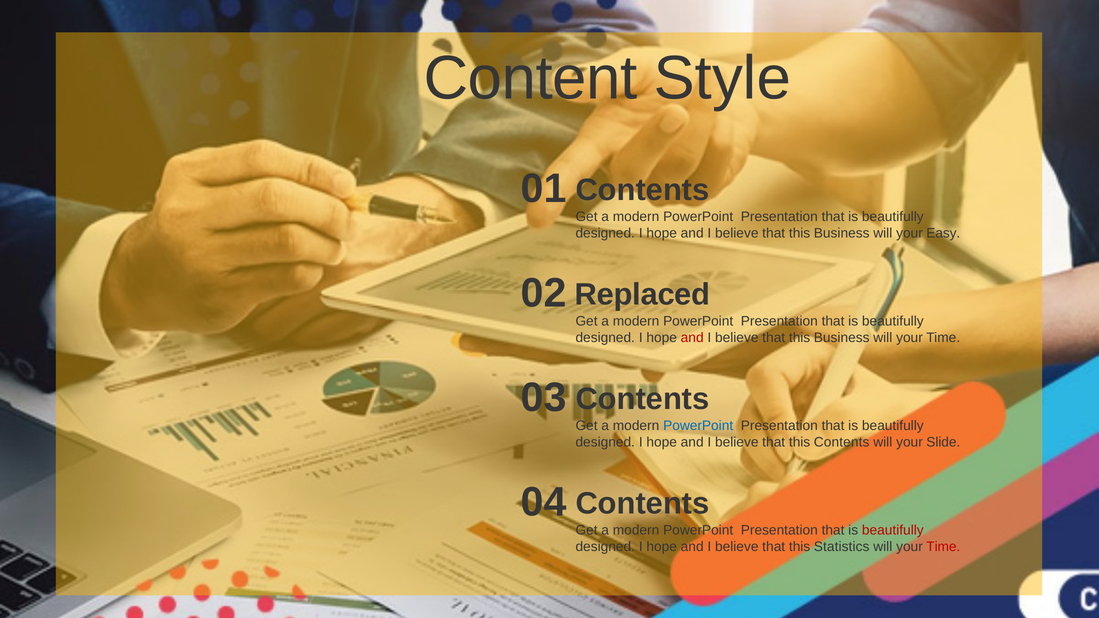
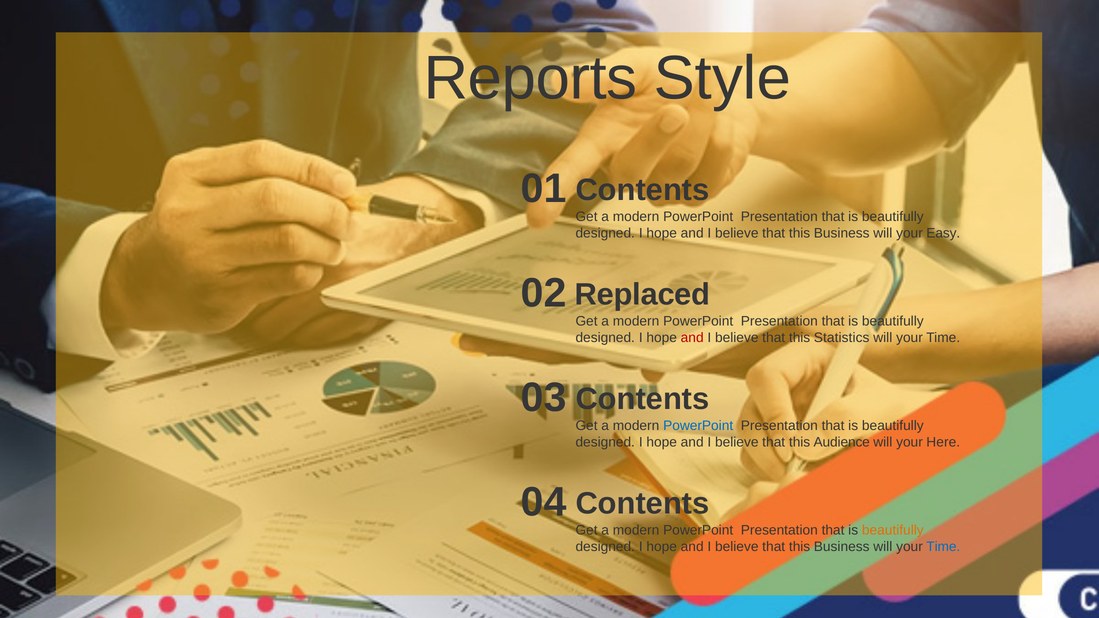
Content: Content -> Reports
Business at (842, 338): Business -> Statistics
this Contents: Contents -> Audience
Slide: Slide -> Here
beautifully at (893, 530) colour: red -> orange
Statistics at (842, 547): Statistics -> Business
Time at (943, 547) colour: red -> blue
